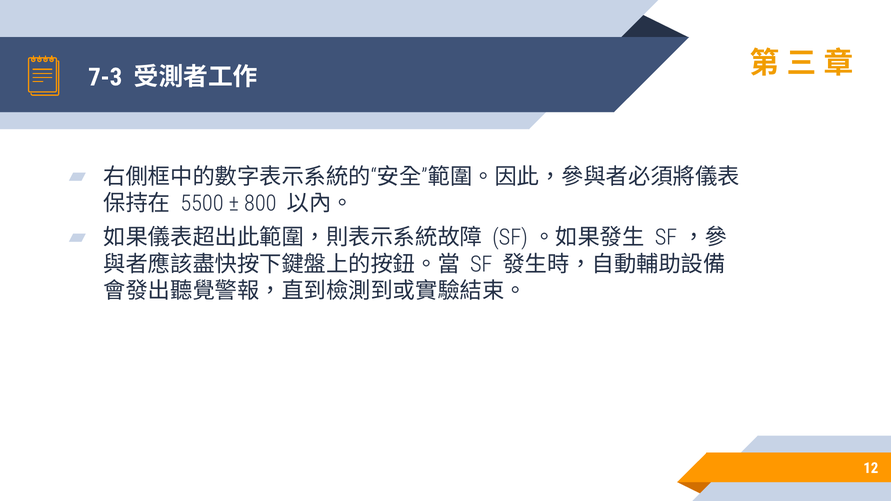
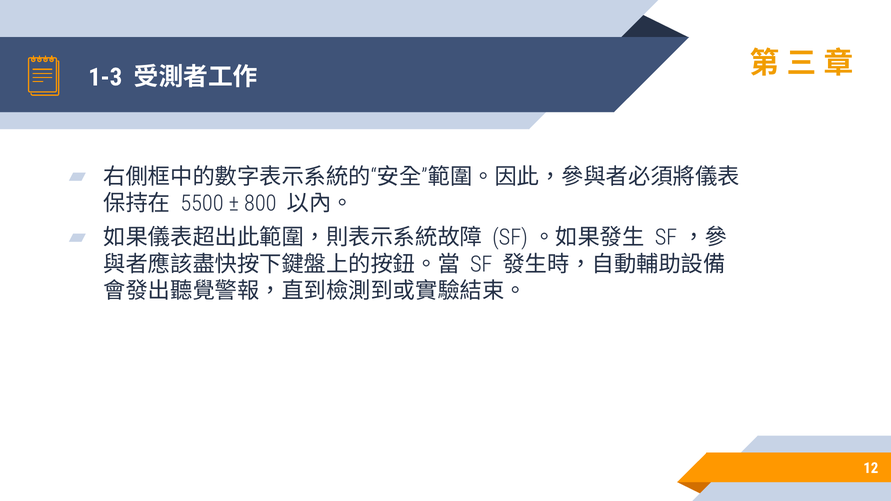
7-3: 7-3 -> 1-3
